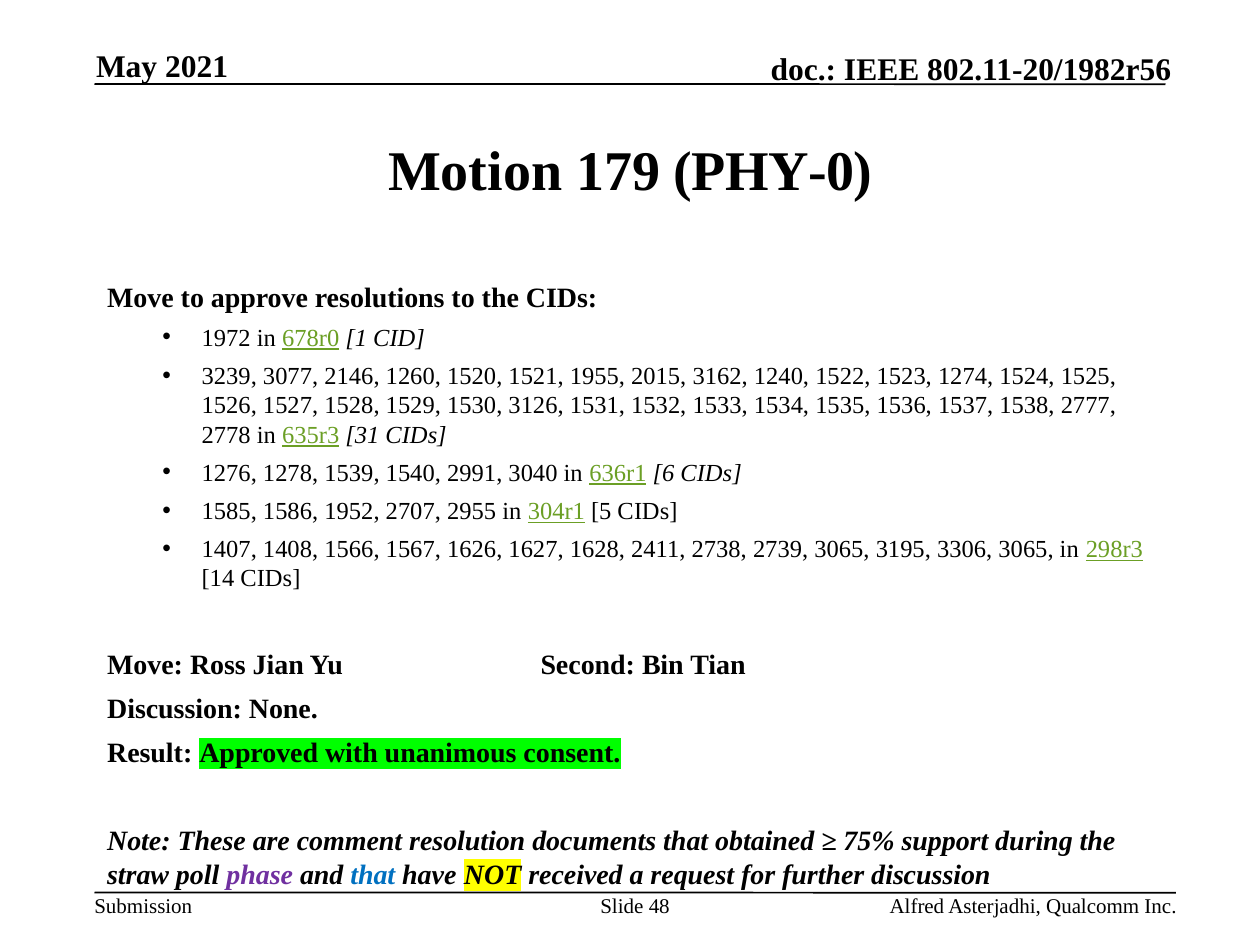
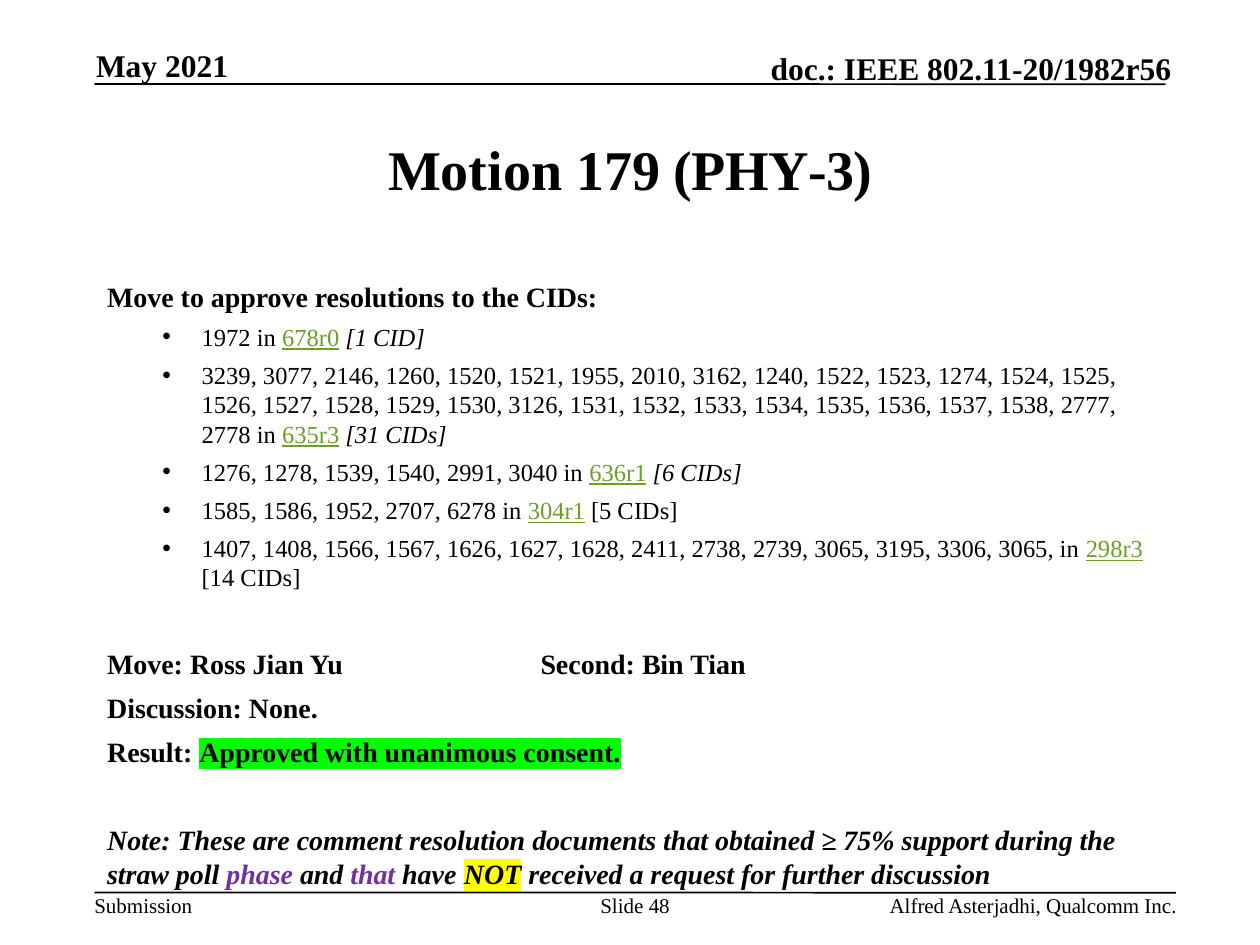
PHY-0: PHY-0 -> PHY-3
2015: 2015 -> 2010
2955: 2955 -> 6278
that at (373, 875) colour: blue -> purple
